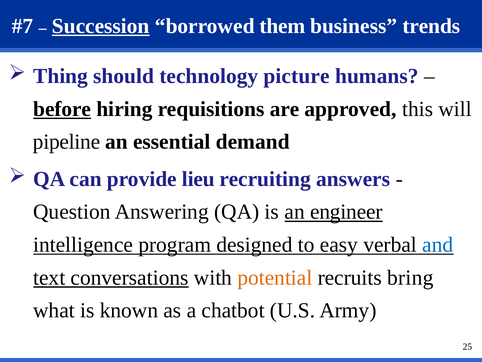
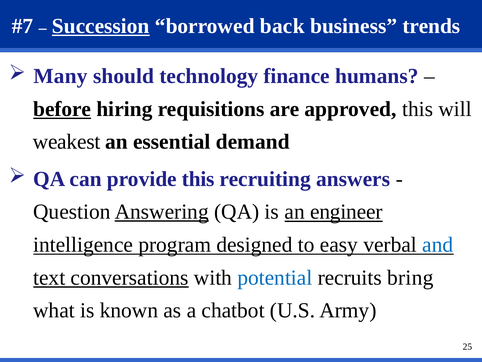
them: them -> back
Thing: Thing -> Many
picture: picture -> finance
pipeline: pipeline -> weakest
provide lieu: lieu -> this
Answering underline: none -> present
potential colour: orange -> blue
